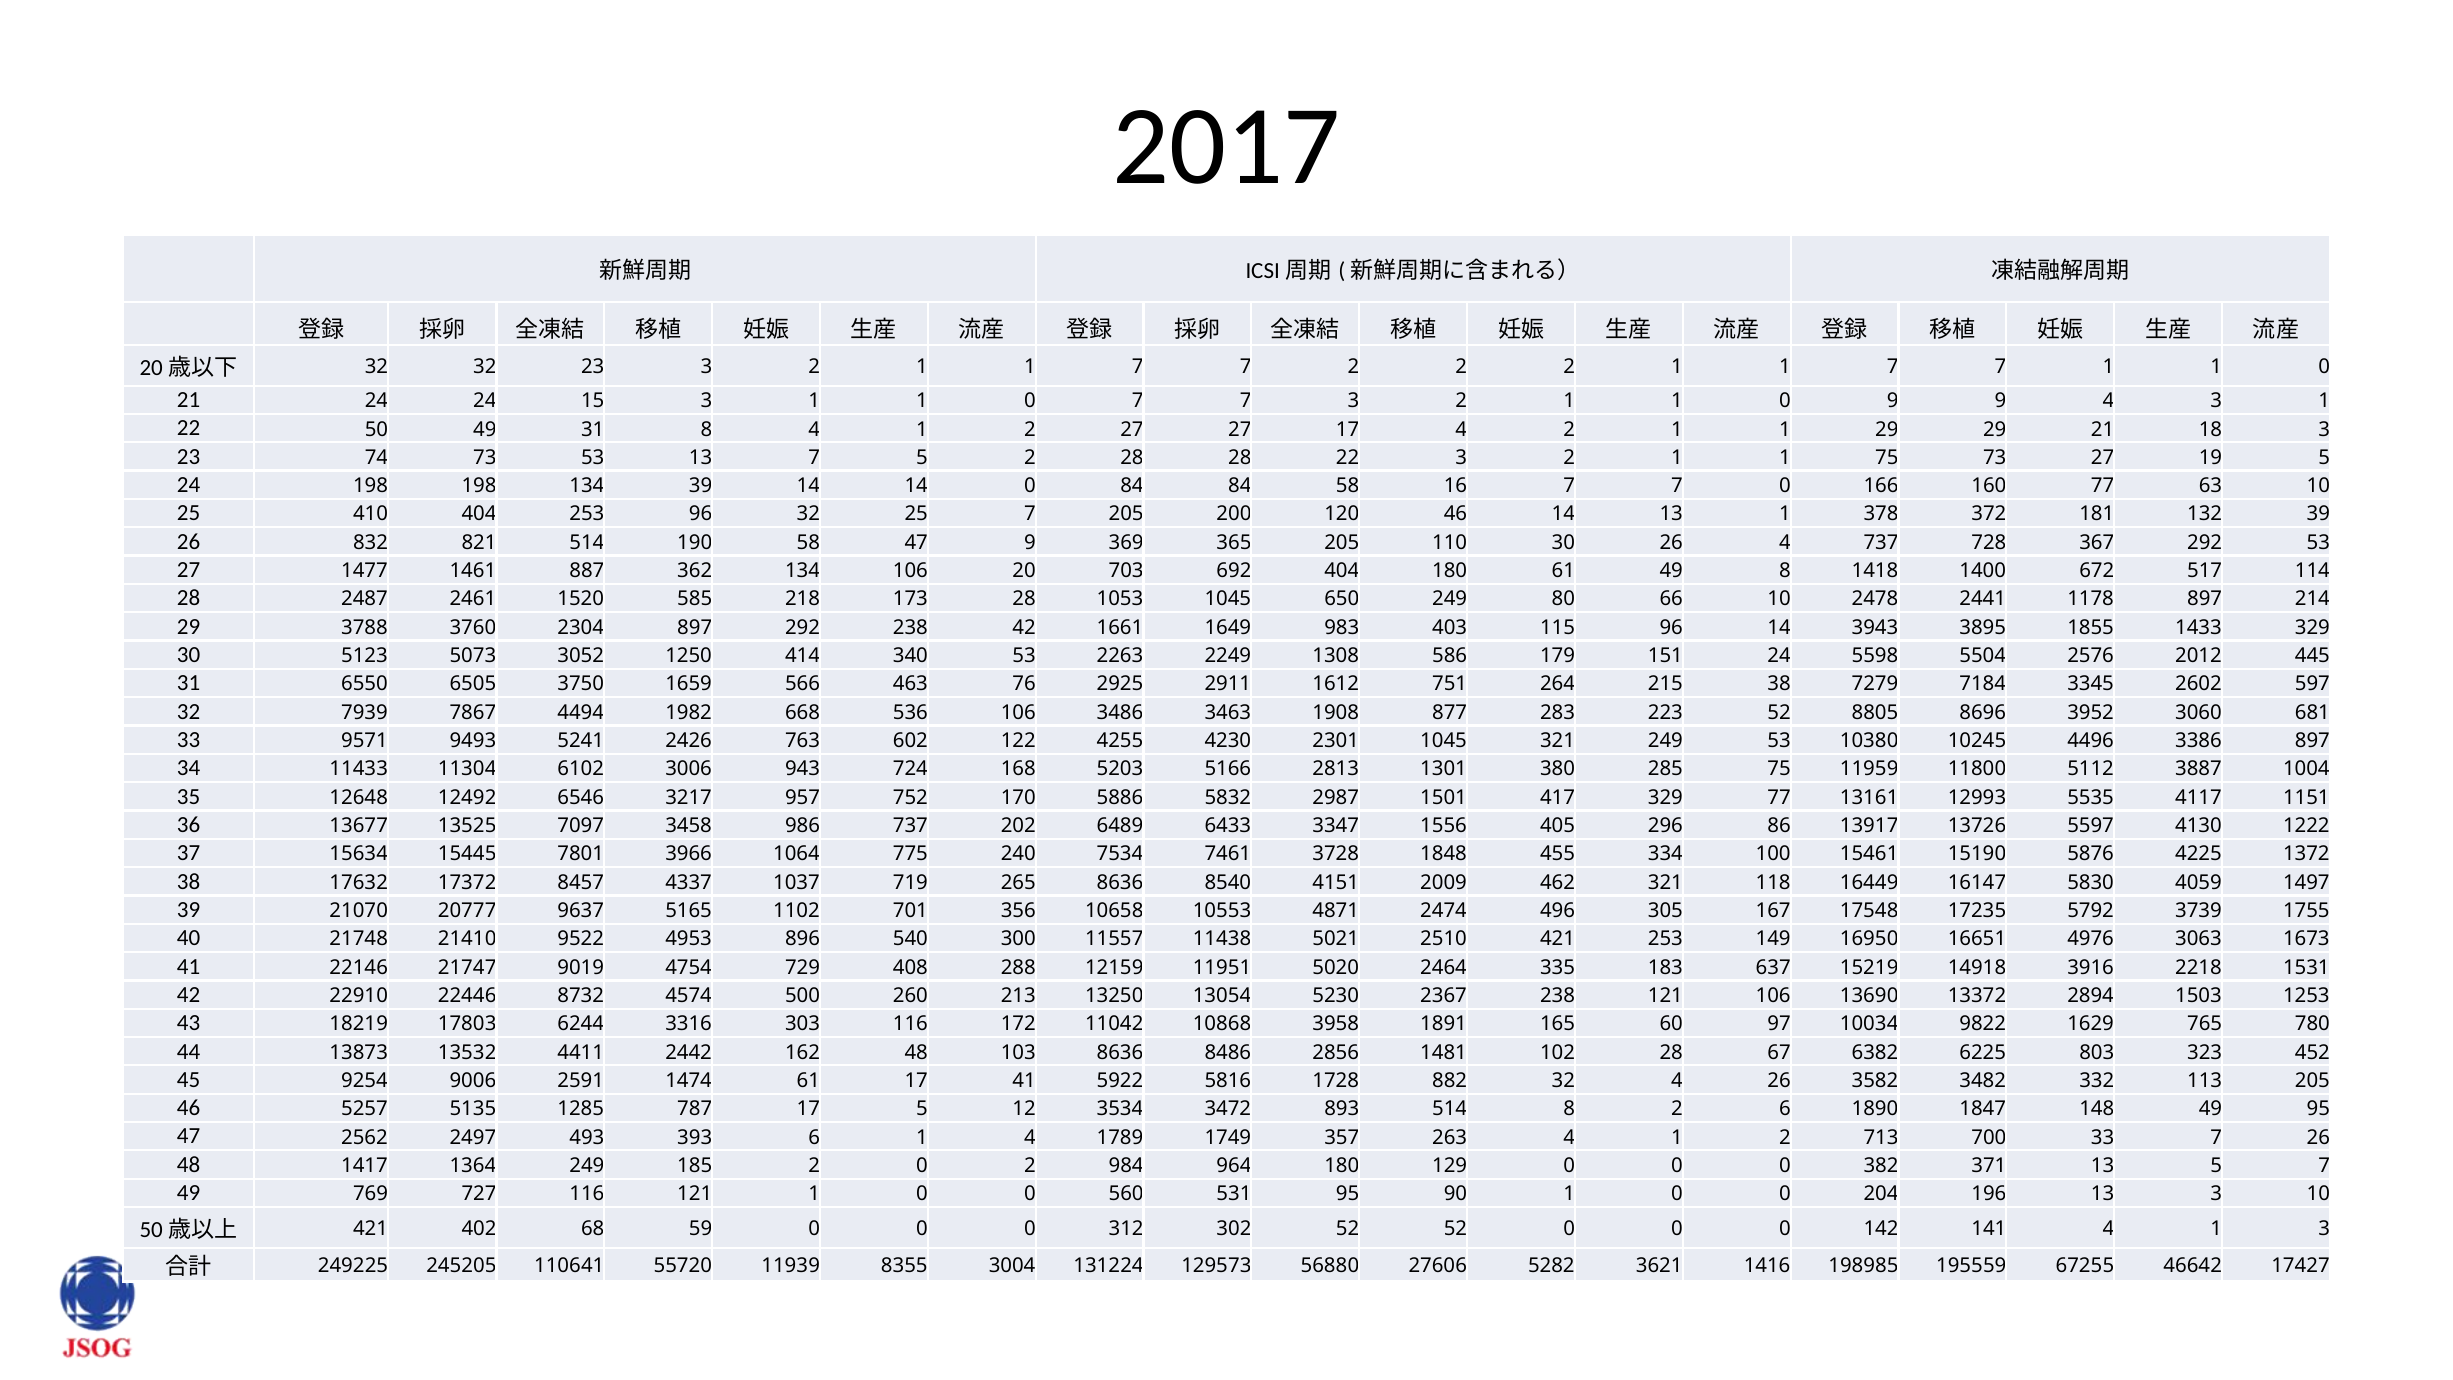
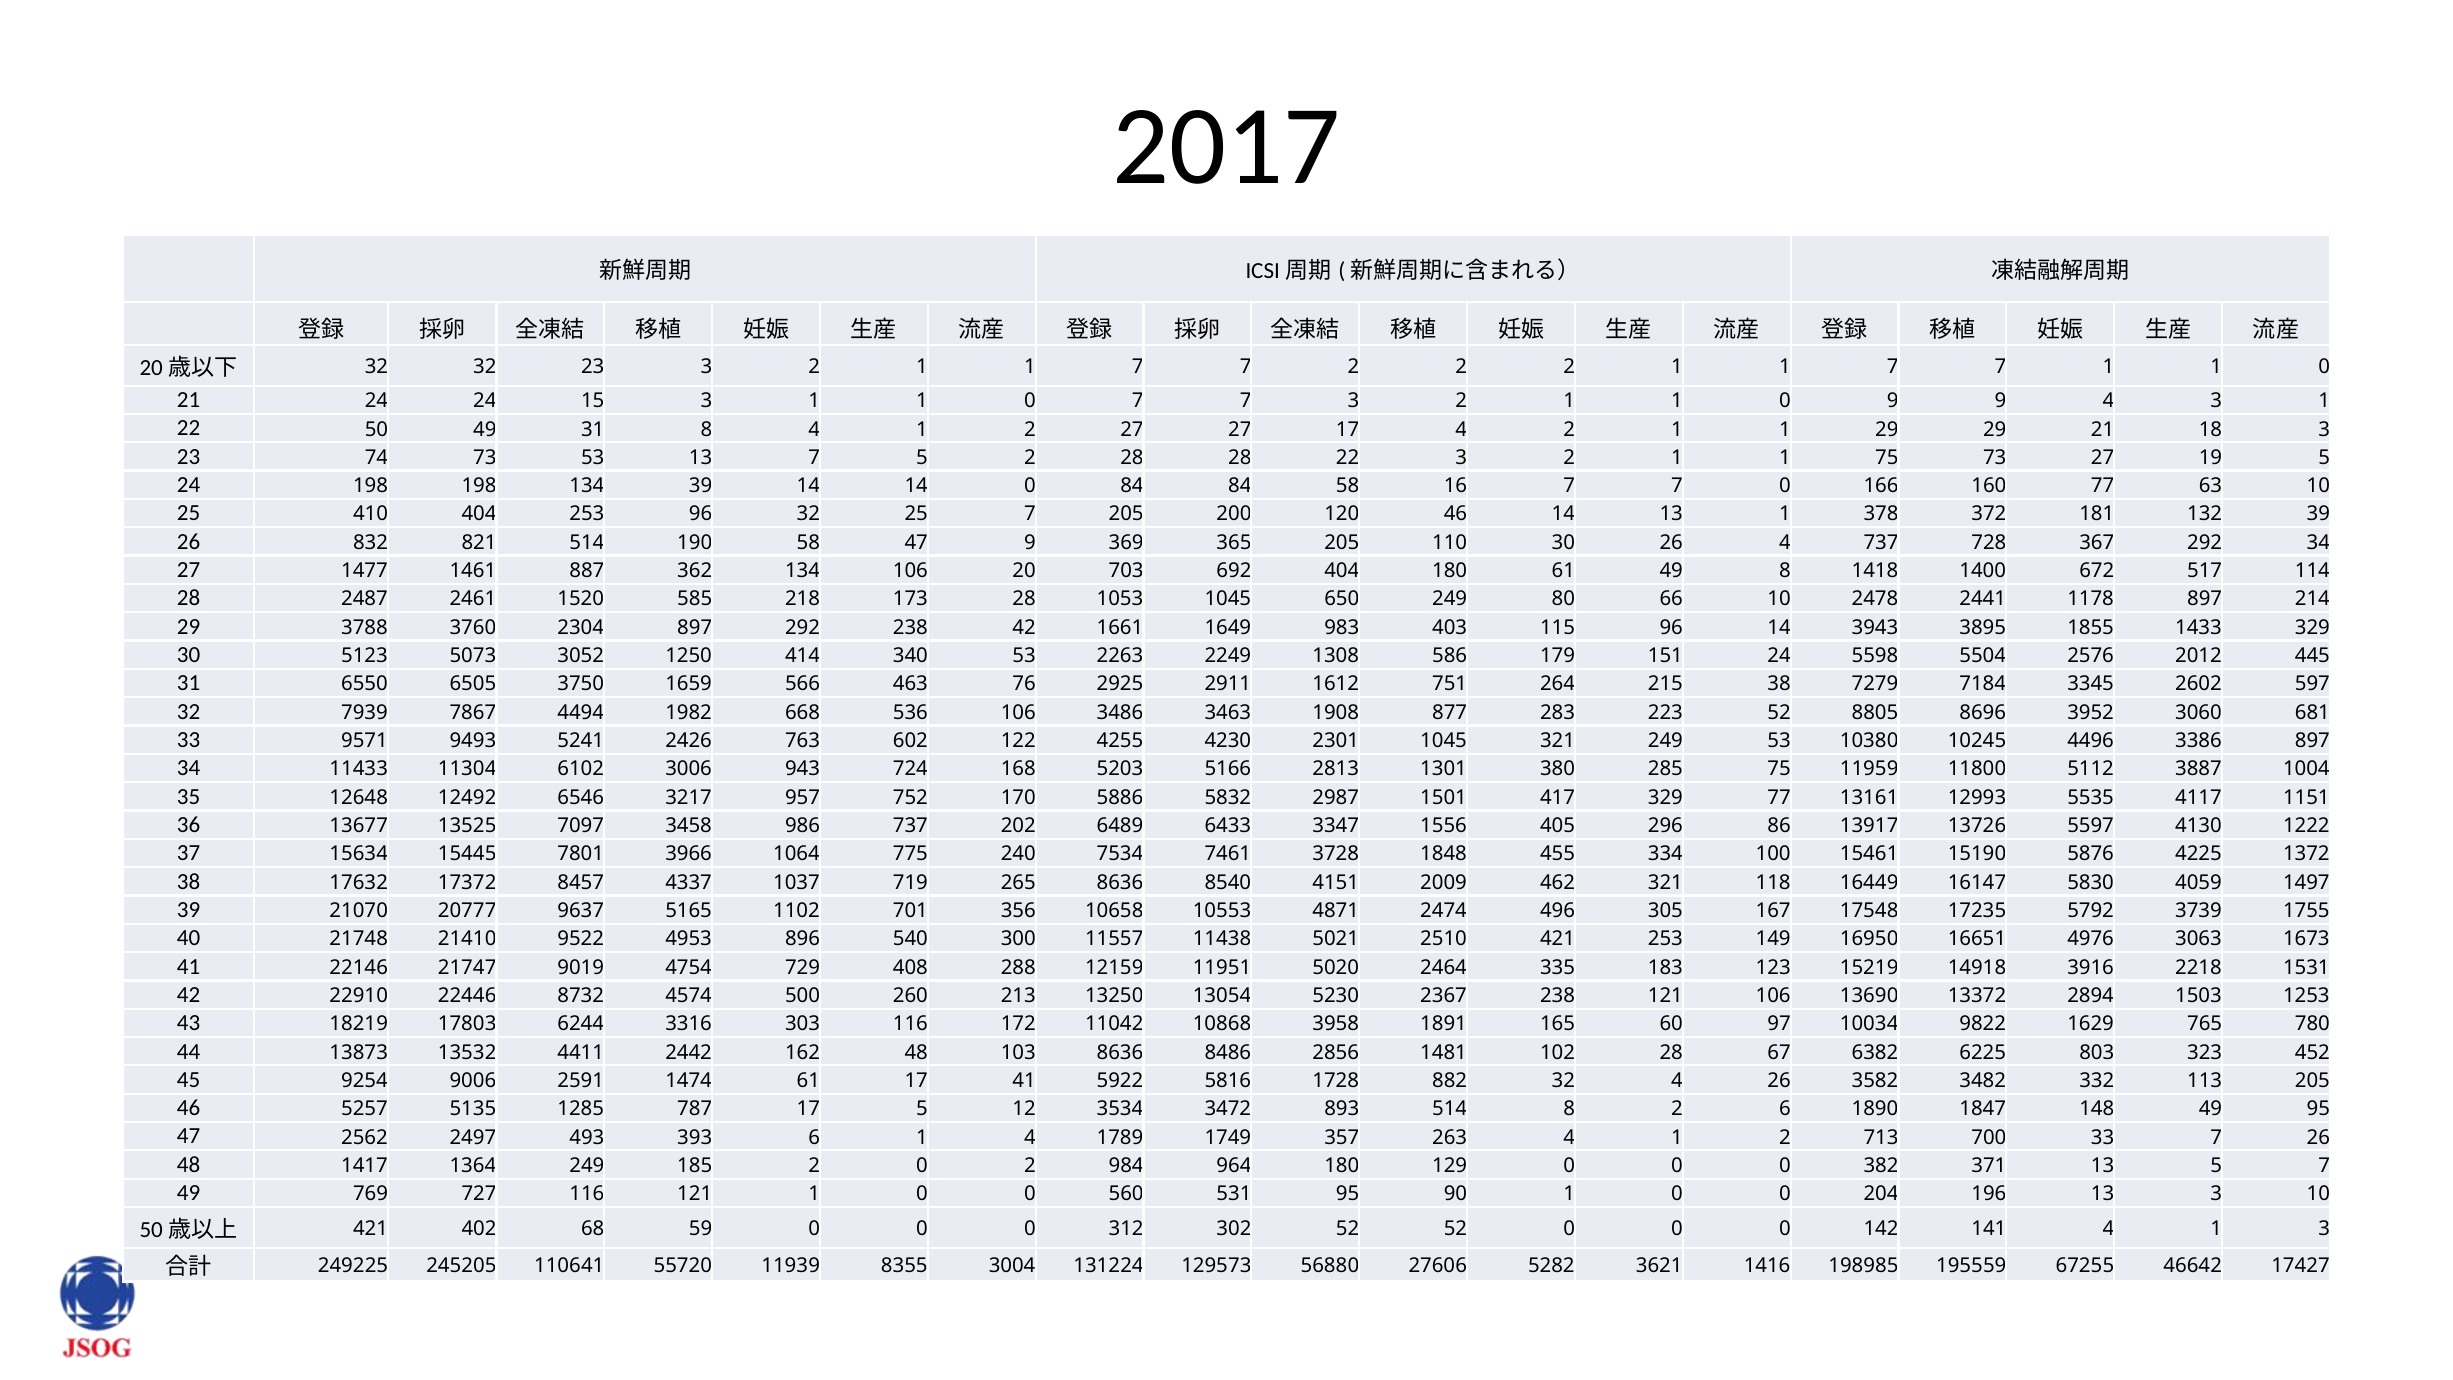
292 53: 53 -> 34
637: 637 -> 123
